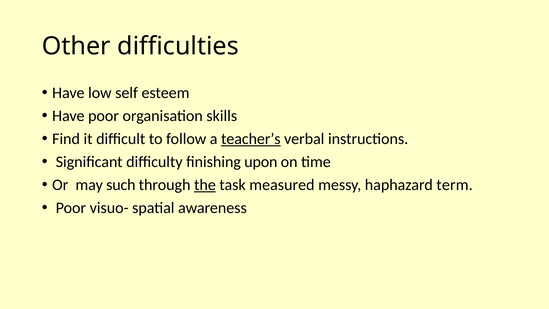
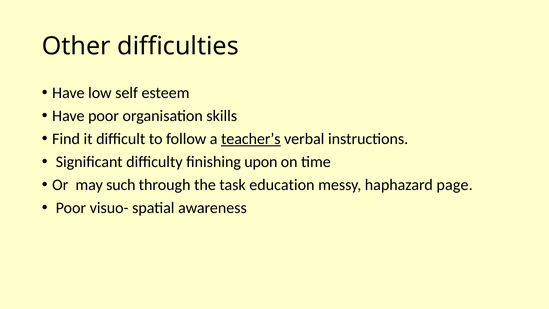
the underline: present -> none
measured: measured -> education
term: term -> page
